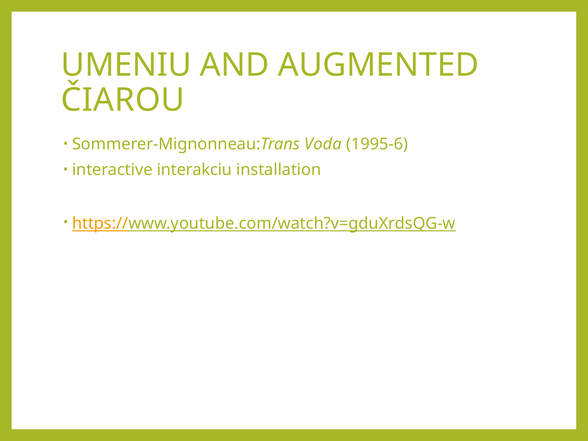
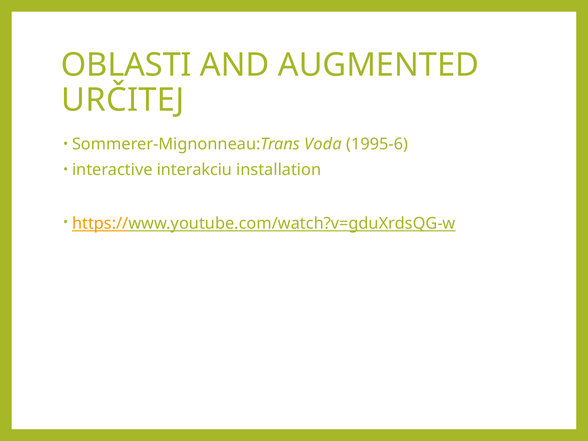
UMENIU: UMENIU -> OBLASTI
ČIAROU: ČIAROU -> URČITEJ
